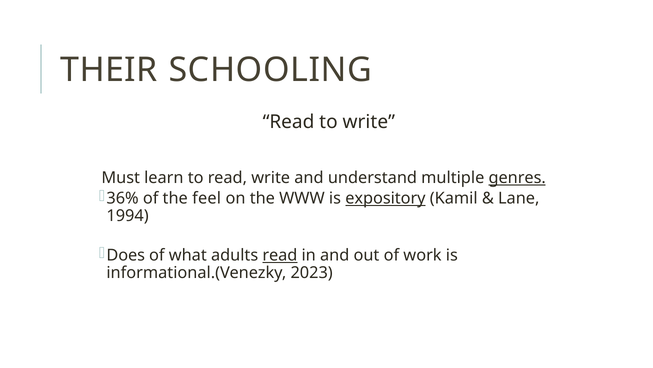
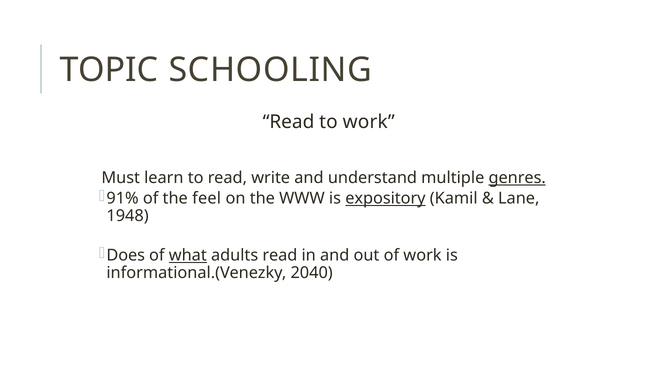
THEIR: THEIR -> TOPIC
to write: write -> work
36%: 36% -> 91%
1994: 1994 -> 1948
what underline: none -> present
read at (280, 255) underline: present -> none
2023: 2023 -> 2040
